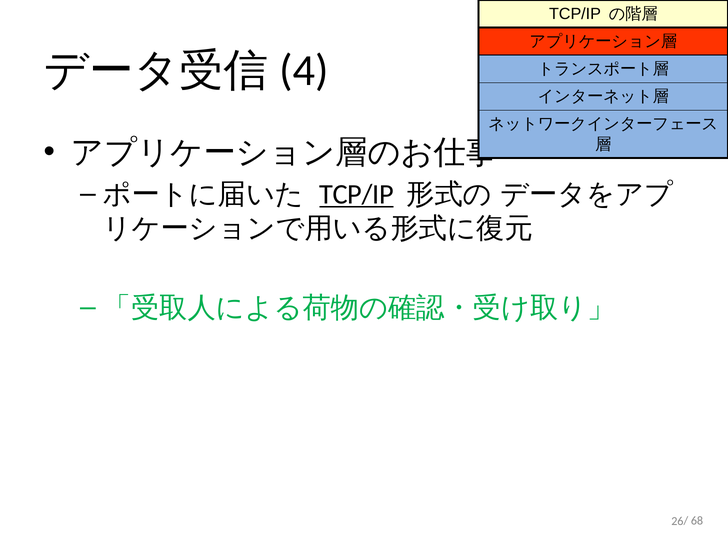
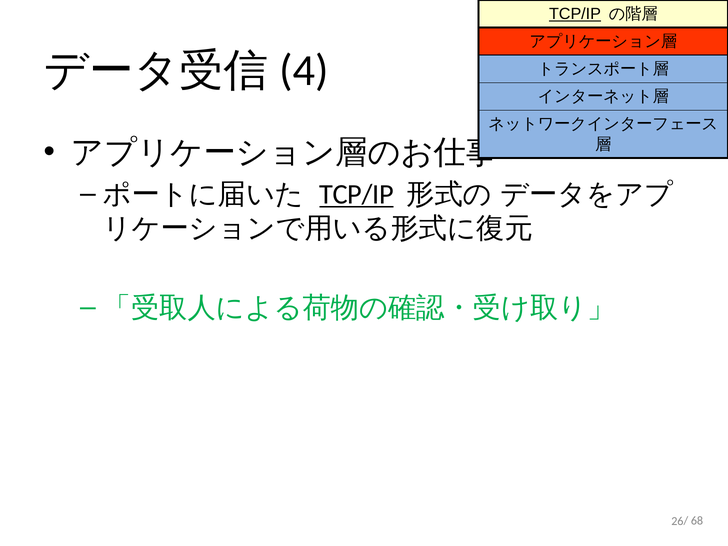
TCP/IP at (575, 14) underline: none -> present
